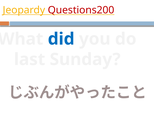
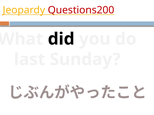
did colour: blue -> black
